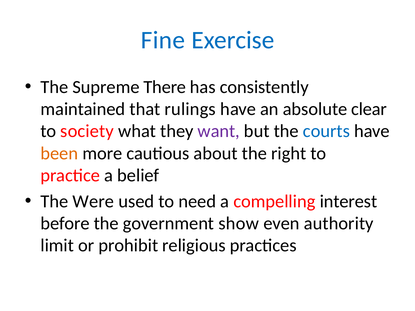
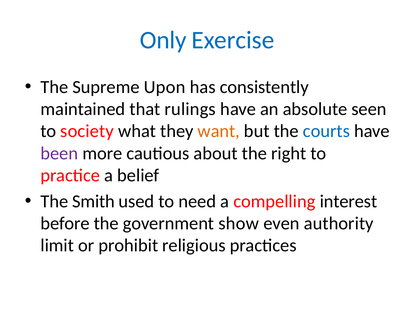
Fine: Fine -> Only
There: There -> Upon
clear: clear -> seen
want colour: purple -> orange
been colour: orange -> purple
Were: Were -> Smith
